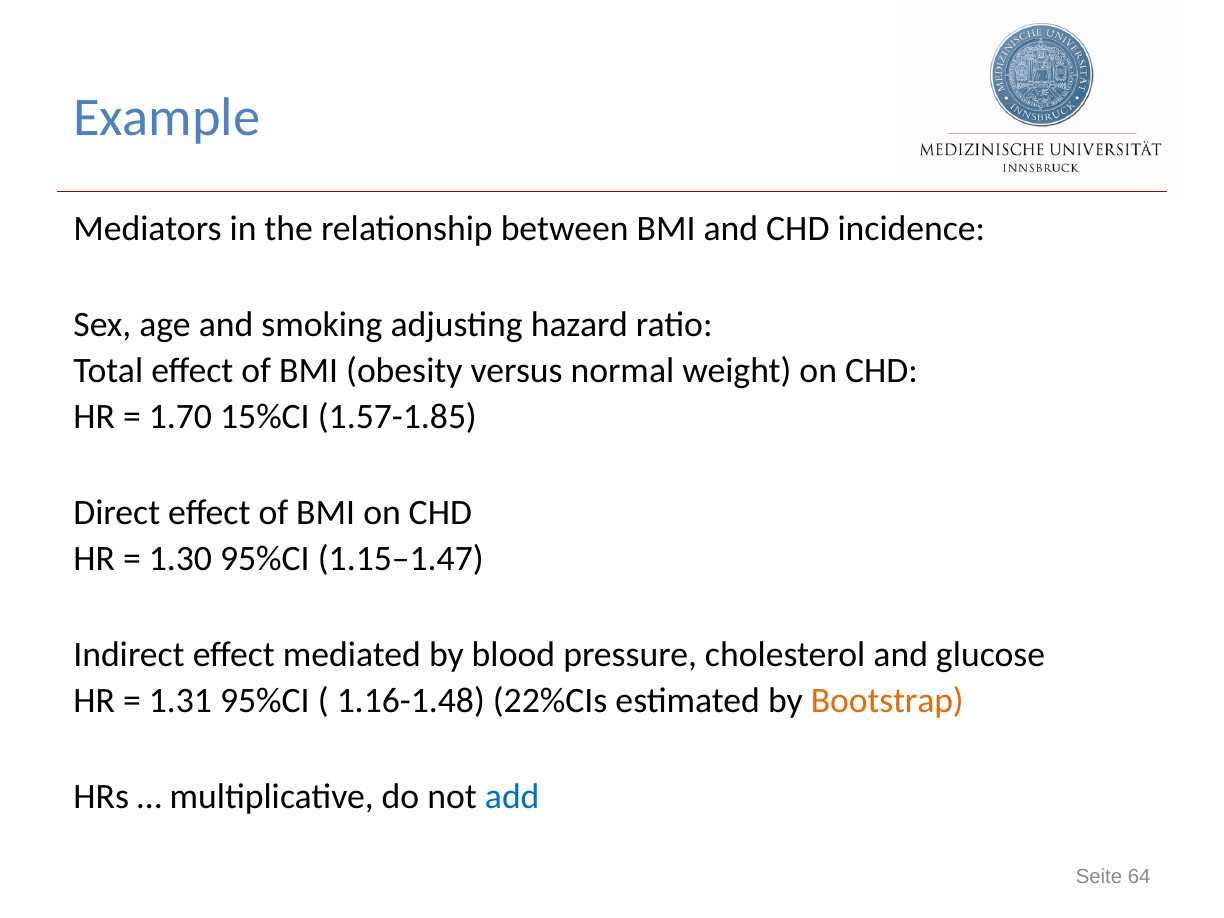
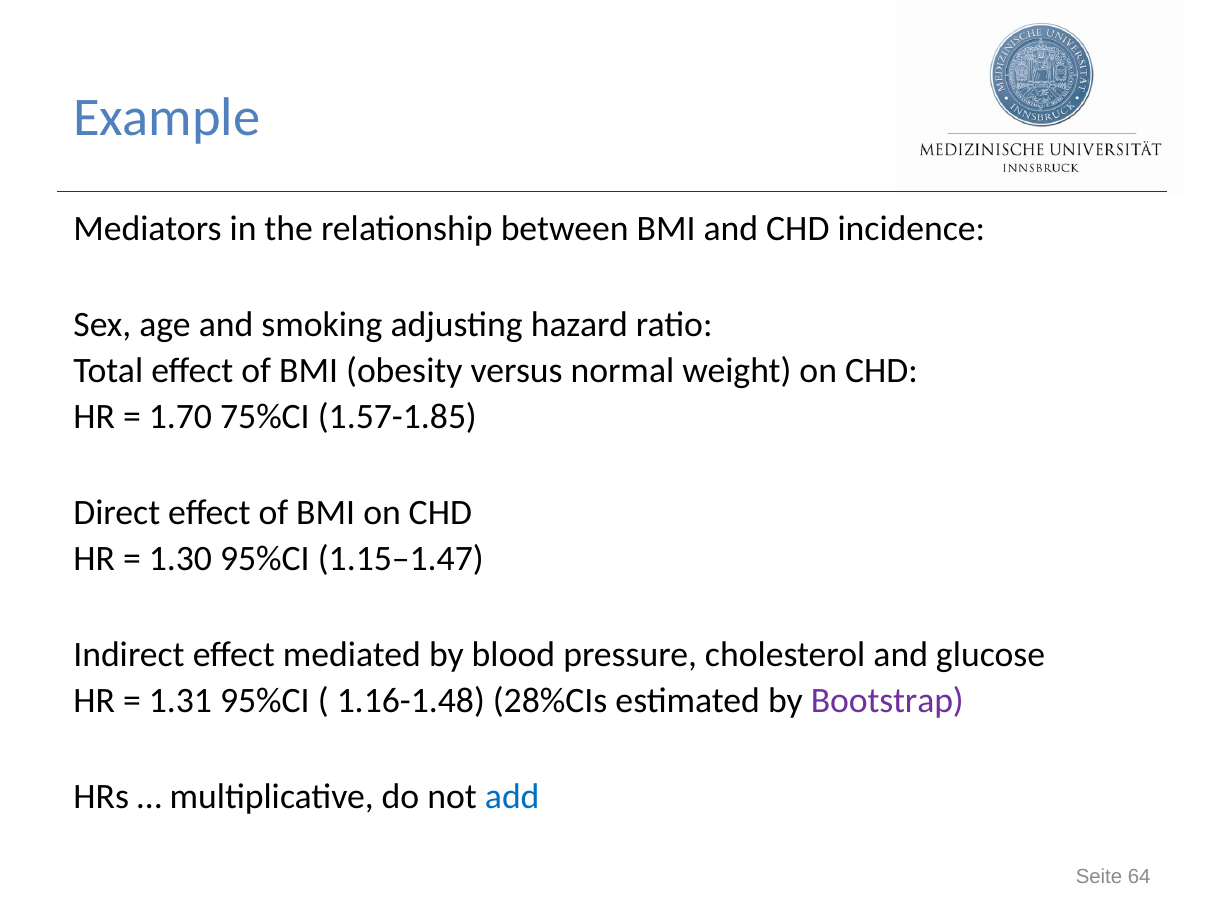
15%CI: 15%CI -> 75%CI
22%CIs: 22%CIs -> 28%CIs
Bootstrap colour: orange -> purple
